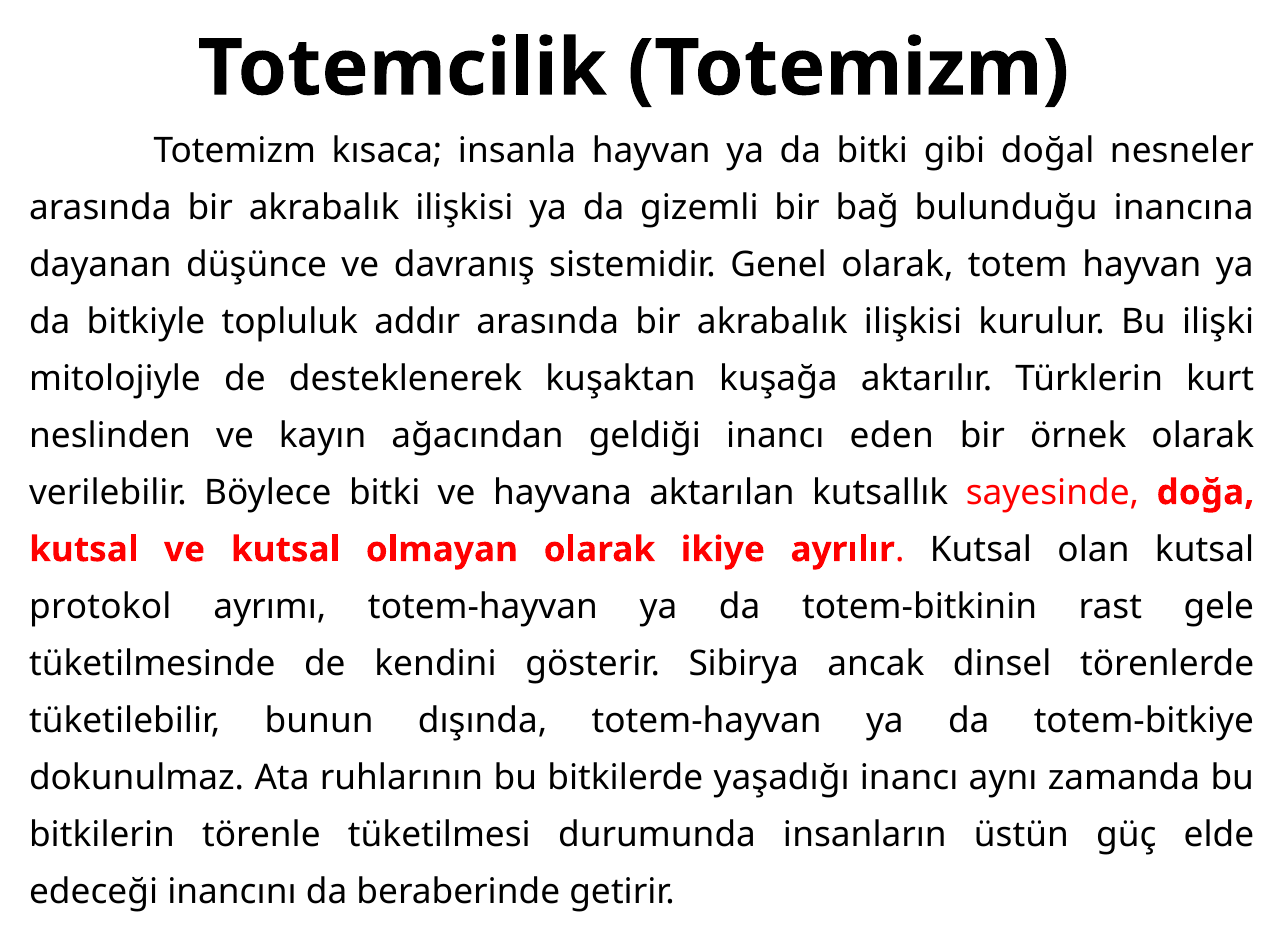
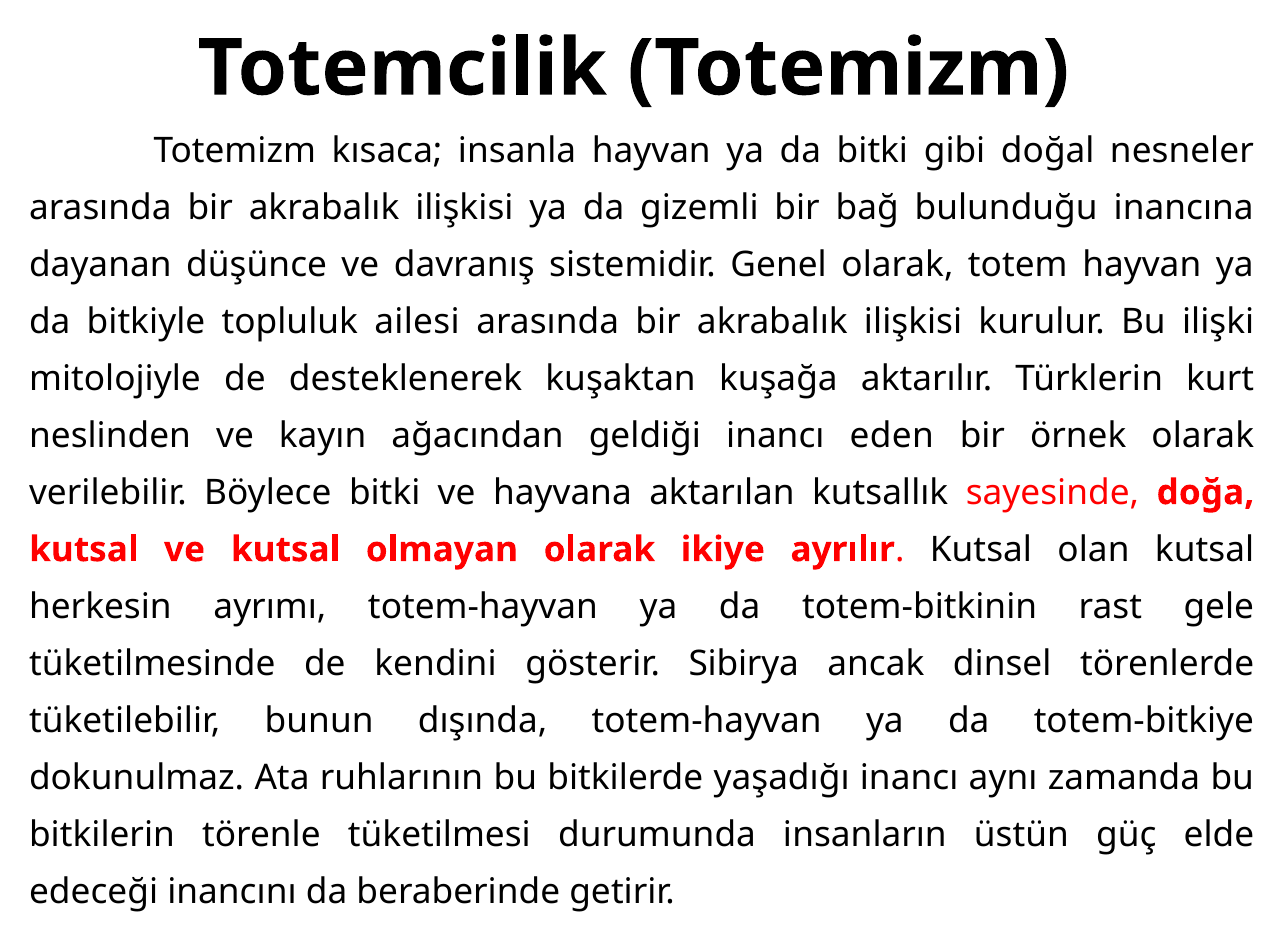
addır: addır -> ailesi
protokol: protokol -> herkesin
